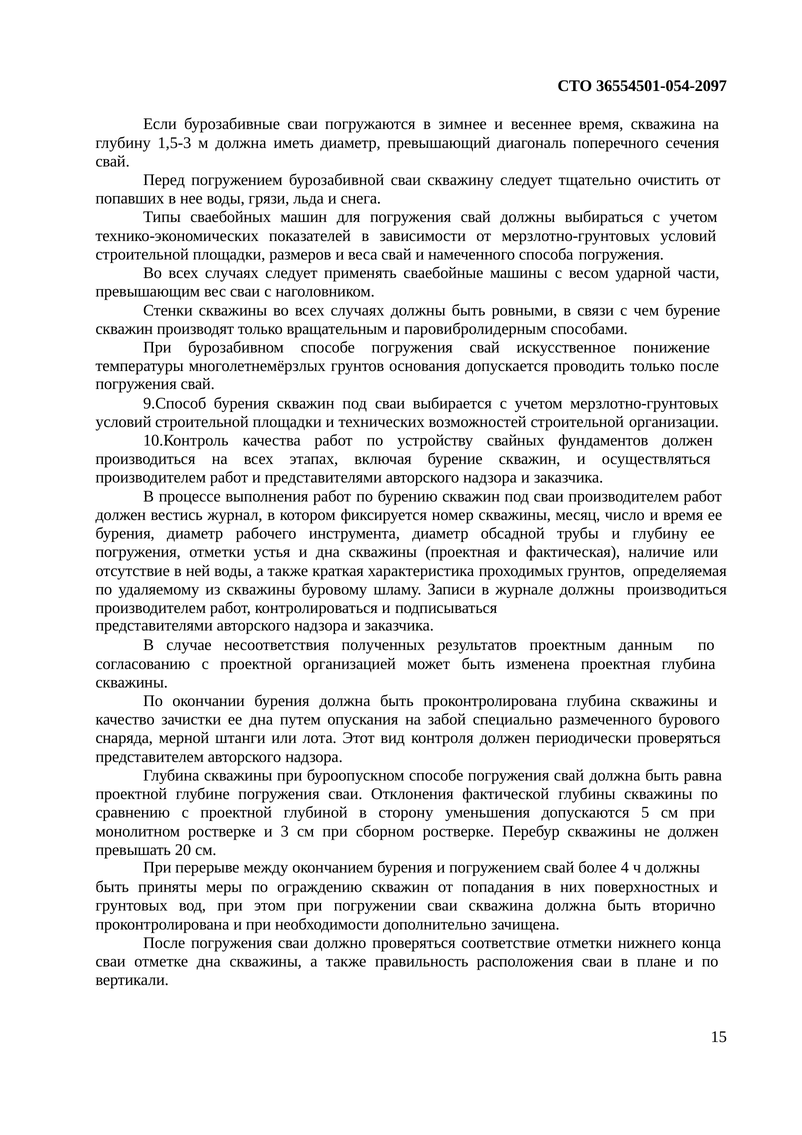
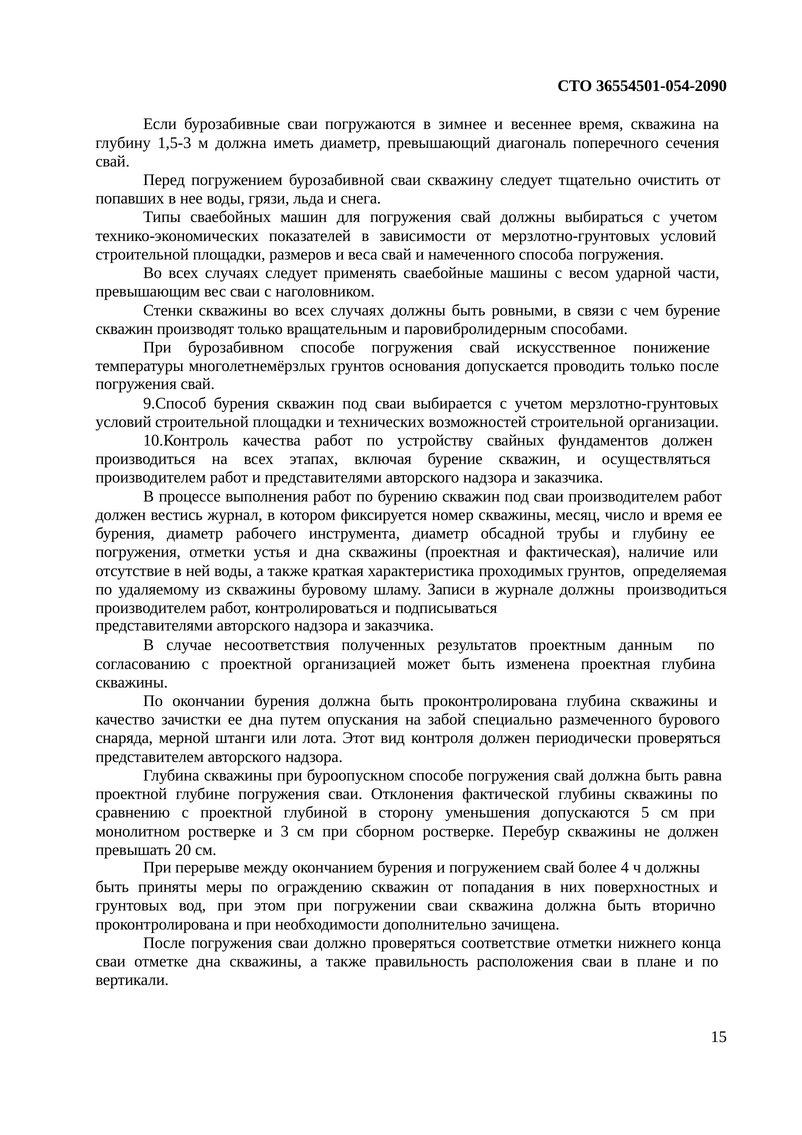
36554501-054-2097: 36554501-054-2097 -> 36554501-054-2090
